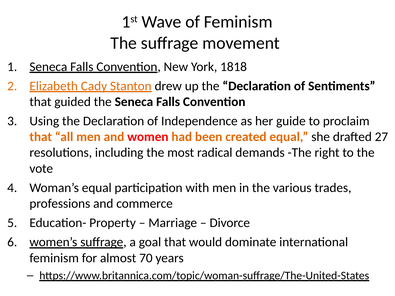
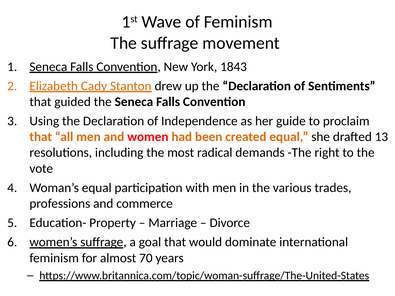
1818: 1818 -> 1843
27: 27 -> 13
